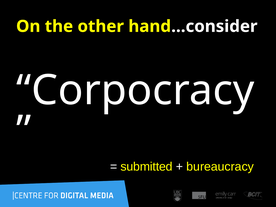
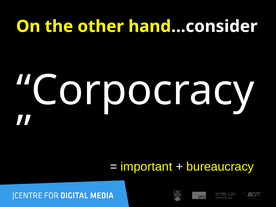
submitted: submitted -> important
